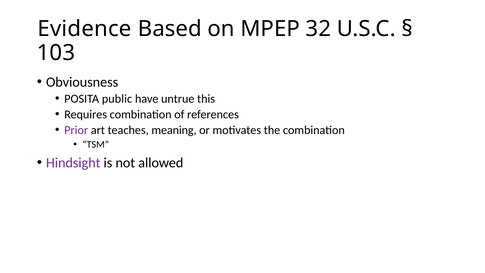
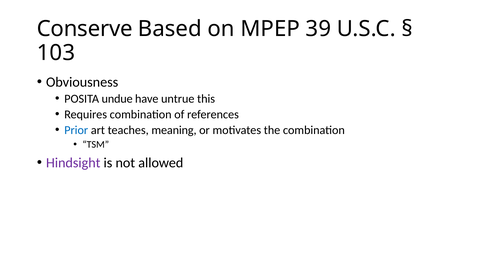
Evidence: Evidence -> Conserve
32: 32 -> 39
public: public -> undue
Prior colour: purple -> blue
